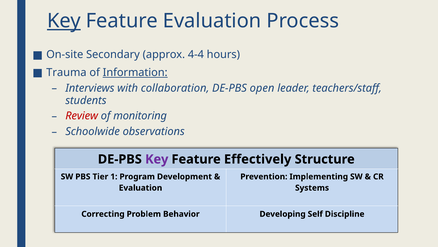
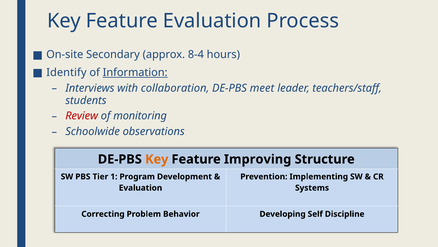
Key at (64, 21) underline: present -> none
4-4: 4-4 -> 8-4
Trauma: Trauma -> Identify
open: open -> meet
Key at (157, 159) colour: purple -> orange
Effectively: Effectively -> Improving
